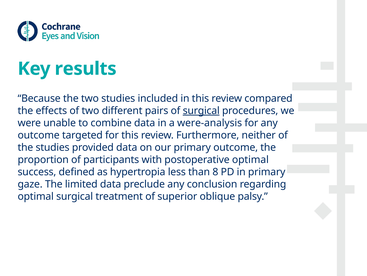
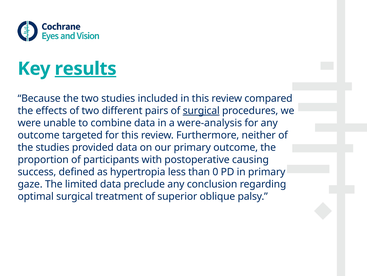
results underline: none -> present
postoperative optimal: optimal -> causing
8: 8 -> 0
